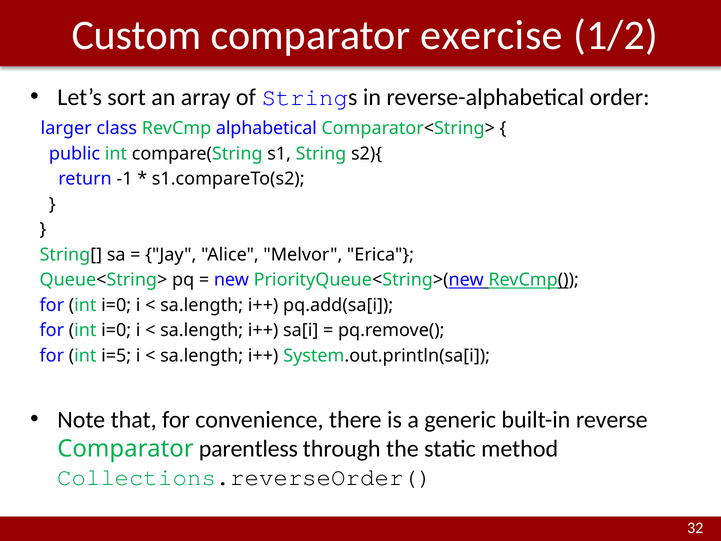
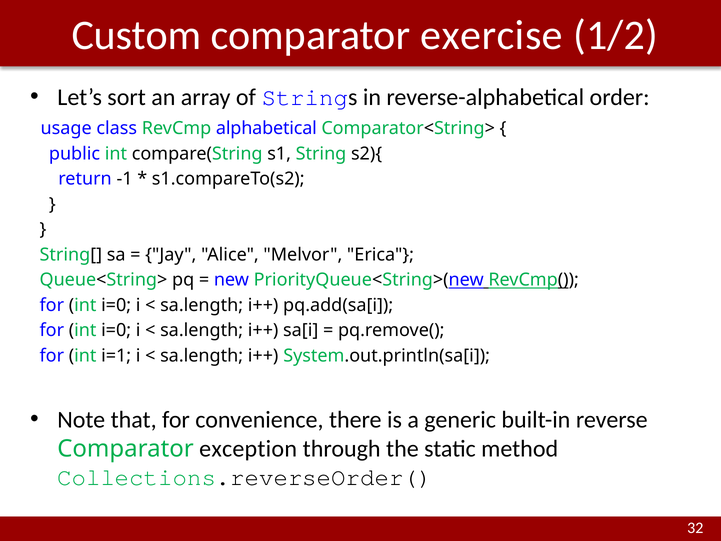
larger: larger -> usage
i=5: i=5 -> i=1
parentless: parentless -> exception
